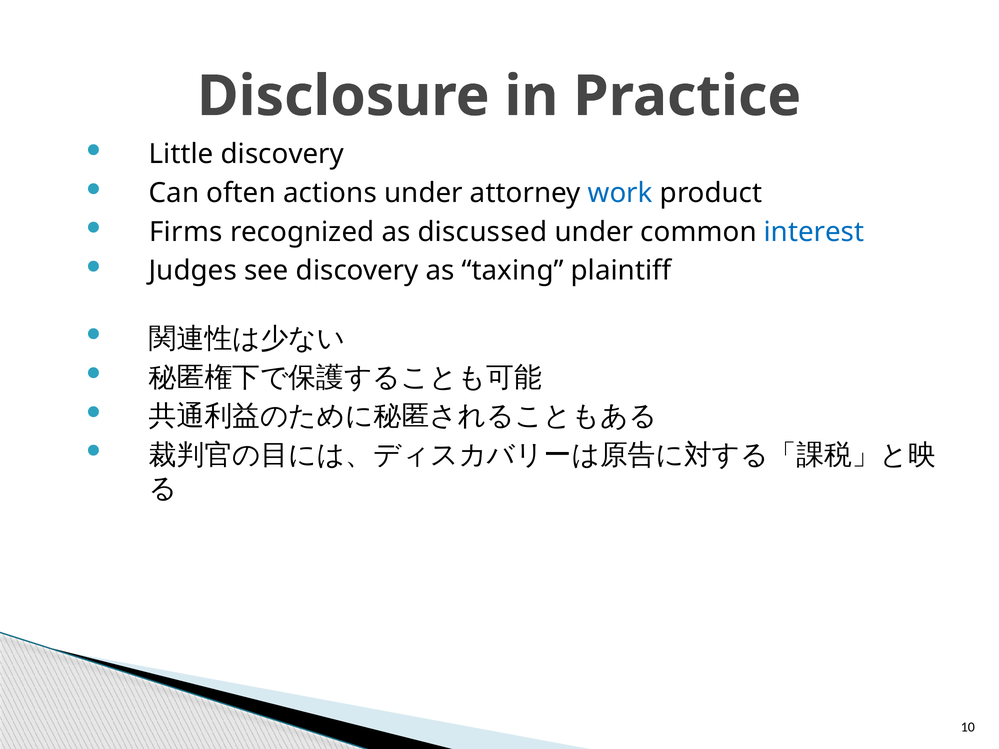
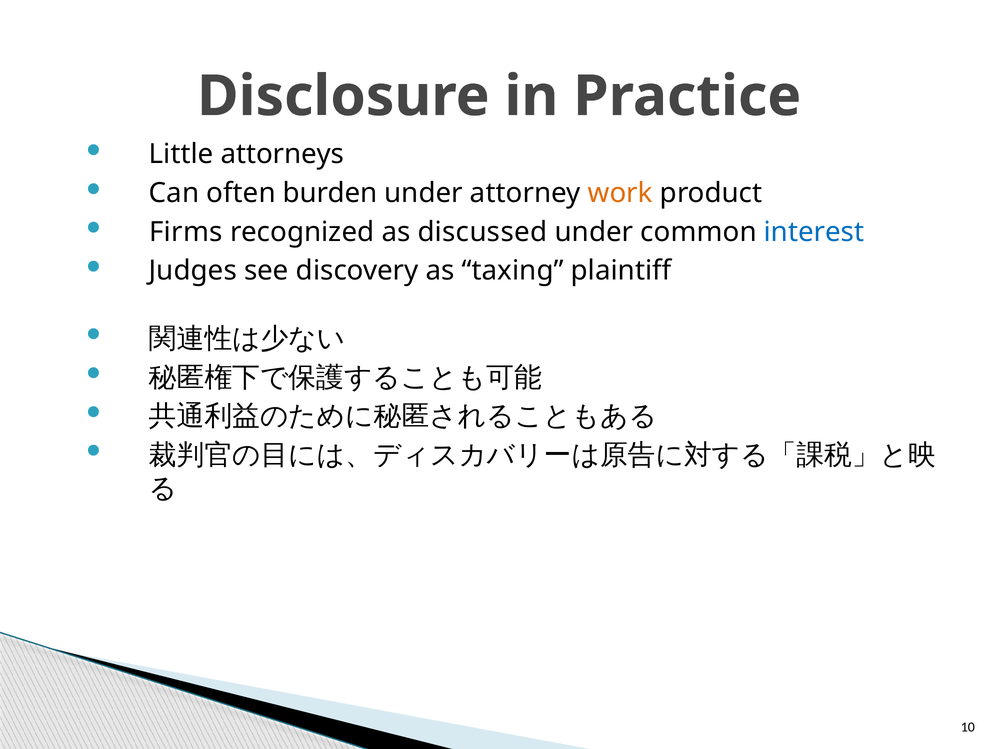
Little discovery: discovery -> attorneys
actions: actions -> burden
work colour: blue -> orange
